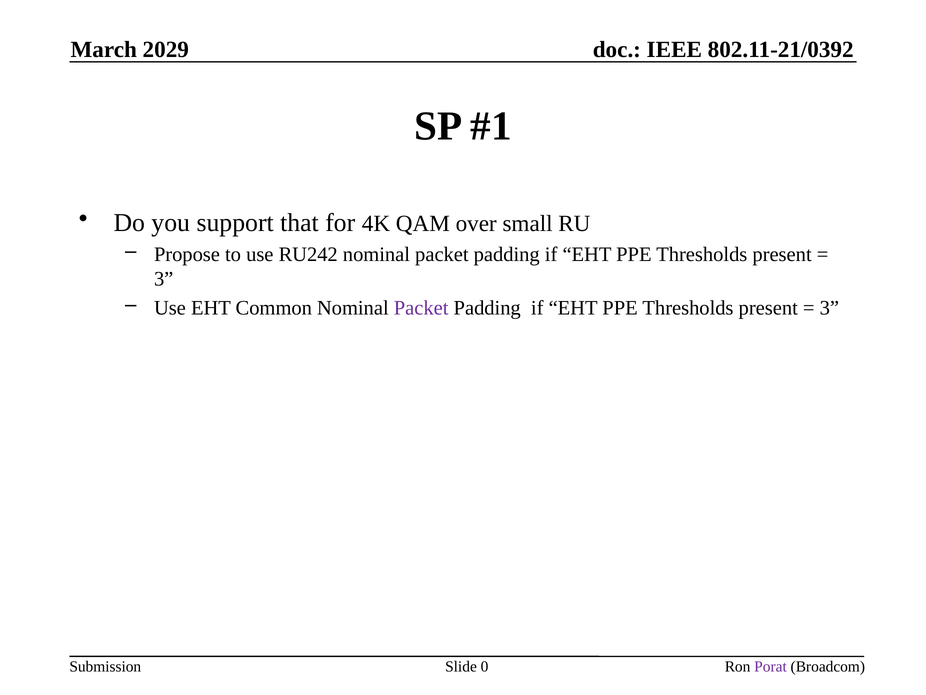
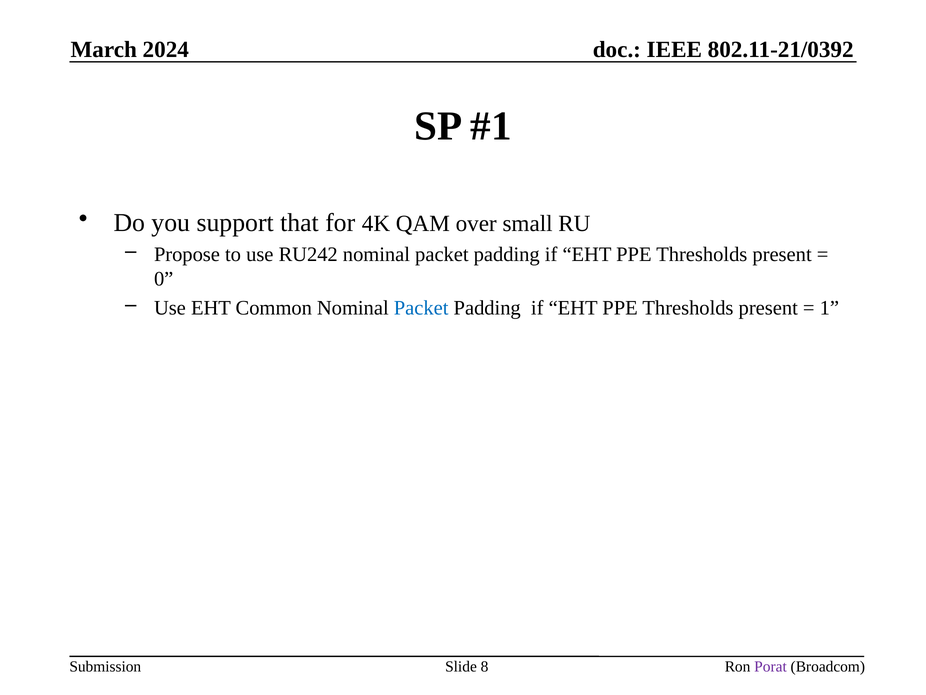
2029: 2029 -> 2024
3 at (164, 279): 3 -> 0
Packet at (421, 308) colour: purple -> blue
3 at (829, 308): 3 -> 1
0: 0 -> 8
